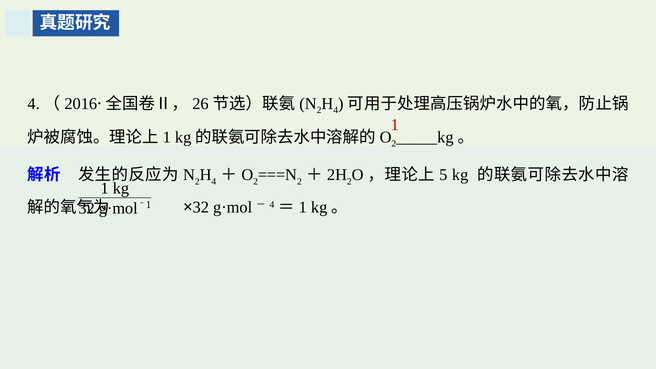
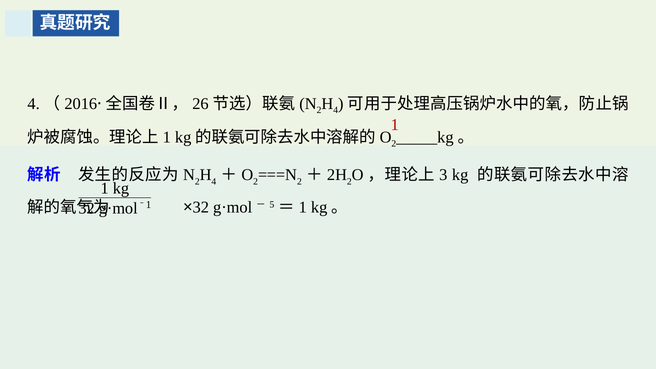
5: 5 -> 3
4 at (272, 205): 4 -> 5
